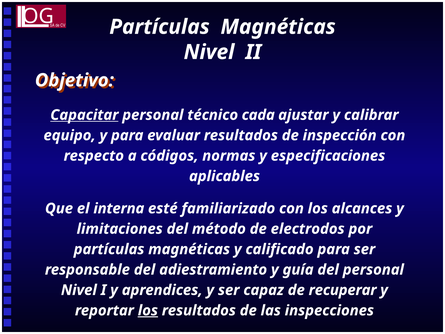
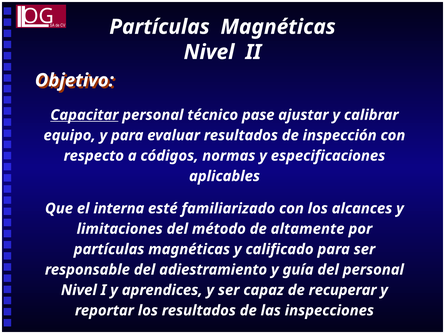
cada: cada -> pase
electrodos: electrodos -> altamente
los at (148, 310) underline: present -> none
